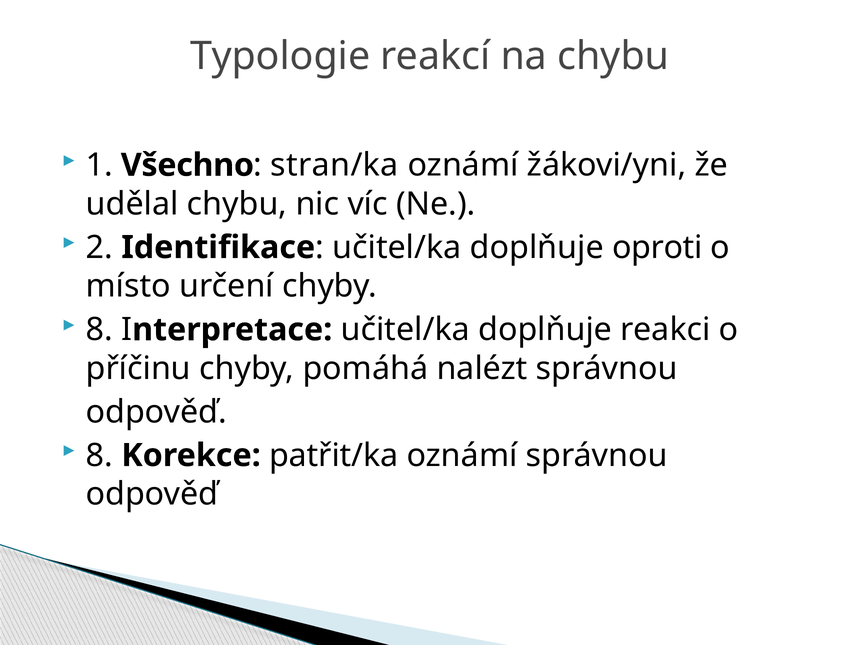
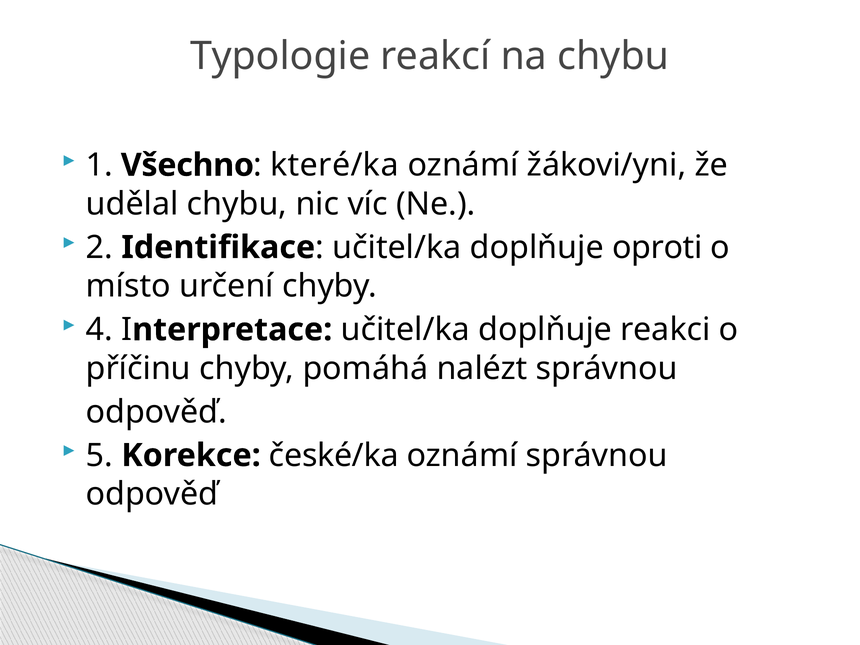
stran/ka: stran/ka -> které/ka
8 at (99, 330): 8 -> 4
8 at (99, 455): 8 -> 5
patřit/ka: patřit/ka -> české/ka
